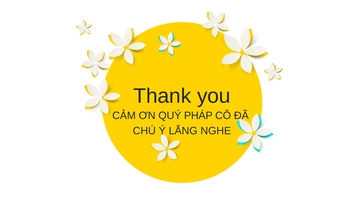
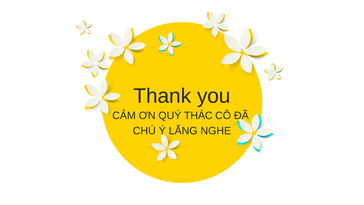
PHÁP: PHÁP -> THÁC
